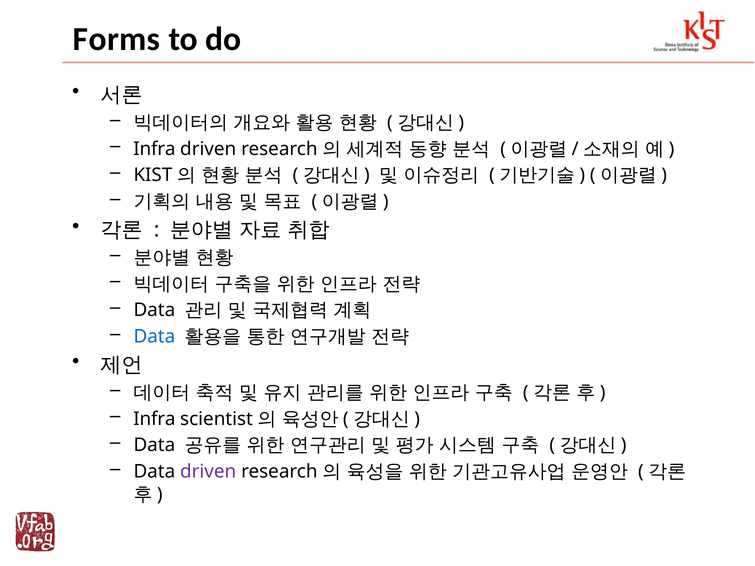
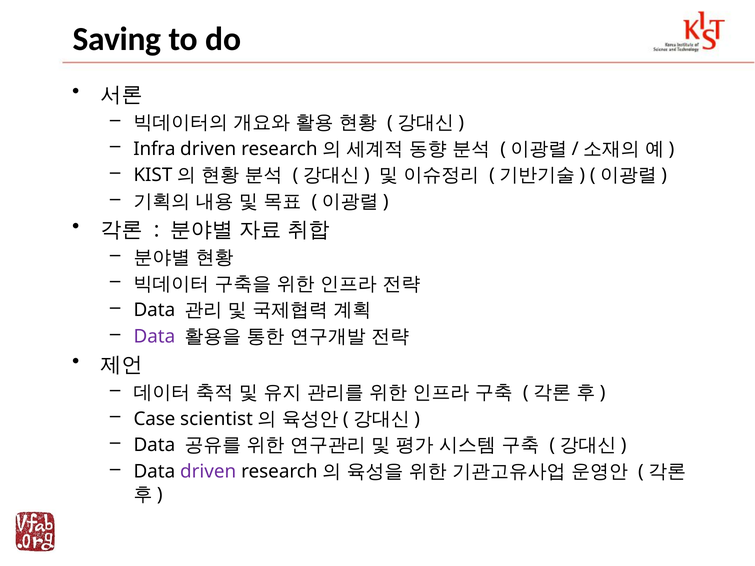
Forms: Forms -> Saving
Data at (154, 337) colour: blue -> purple
Infra at (154, 419): Infra -> Case
